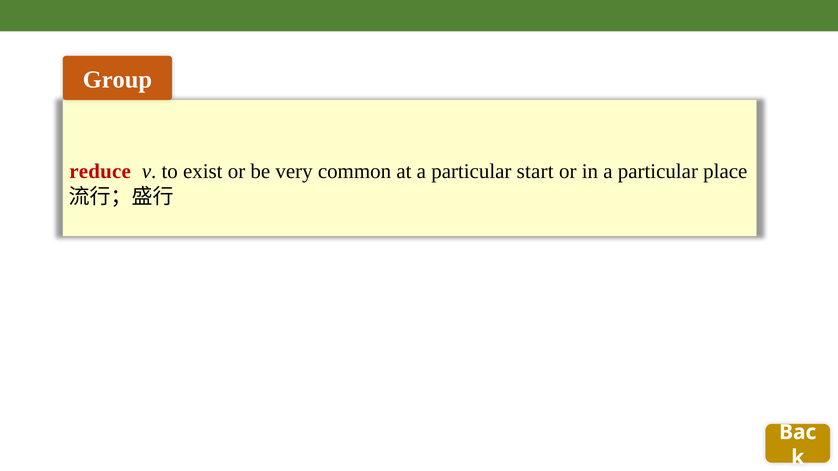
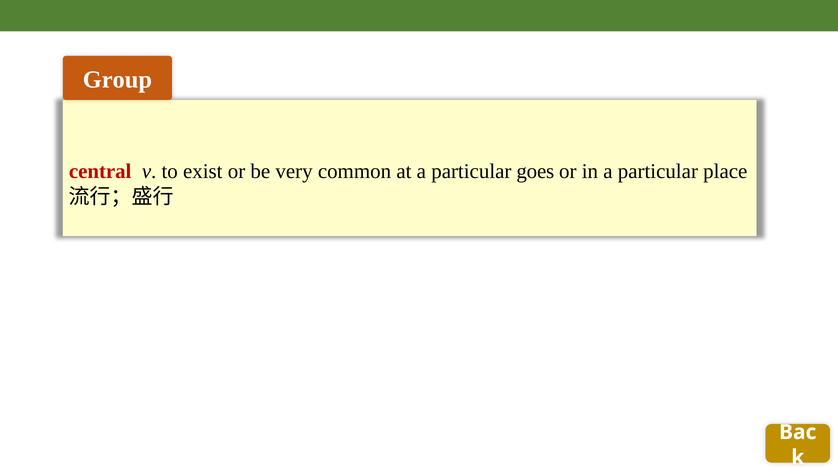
reduce: reduce -> central
start: start -> goes
